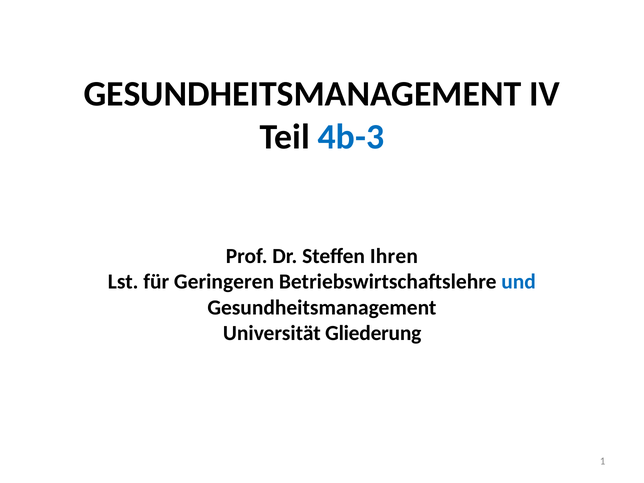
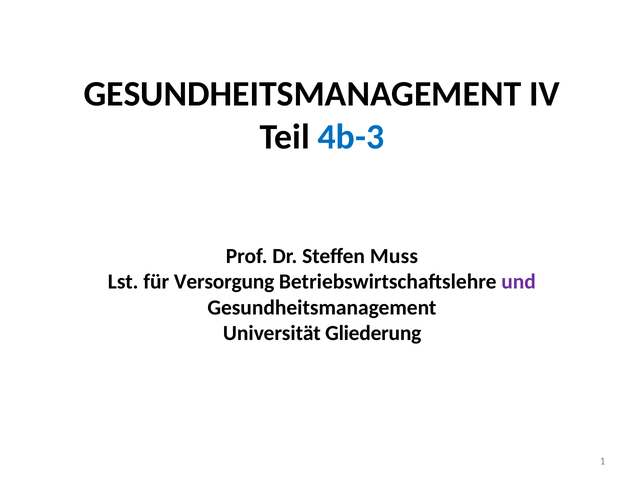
Ihren: Ihren -> Muss
Geringeren: Geringeren -> Versorgung
und colour: blue -> purple
